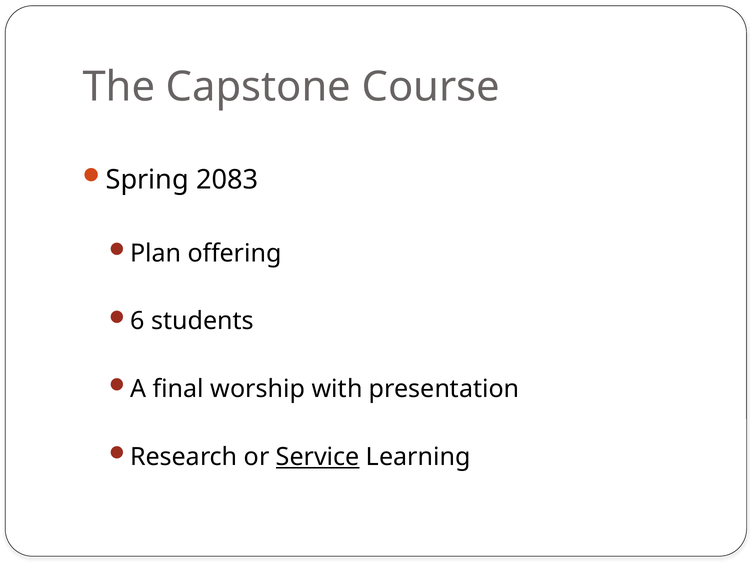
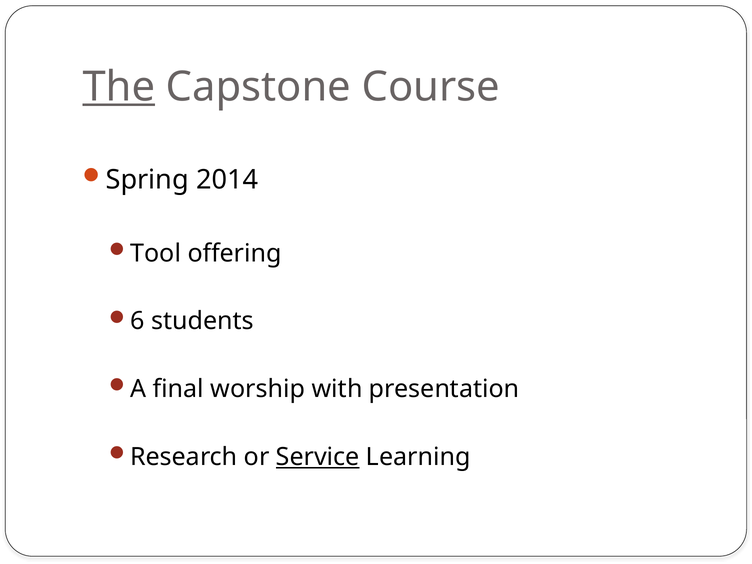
The underline: none -> present
2083: 2083 -> 2014
Plan: Plan -> Tool
